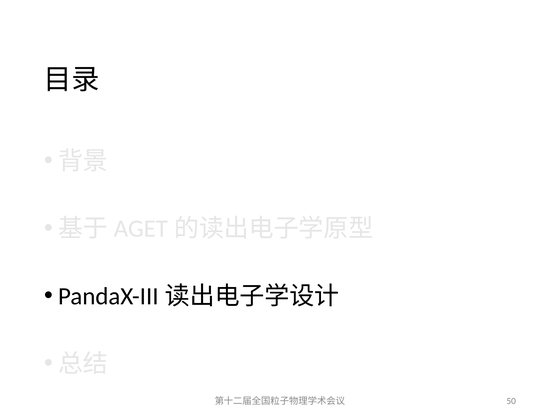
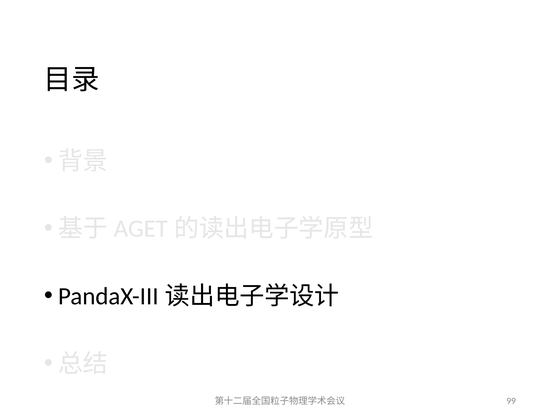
50: 50 -> 99
